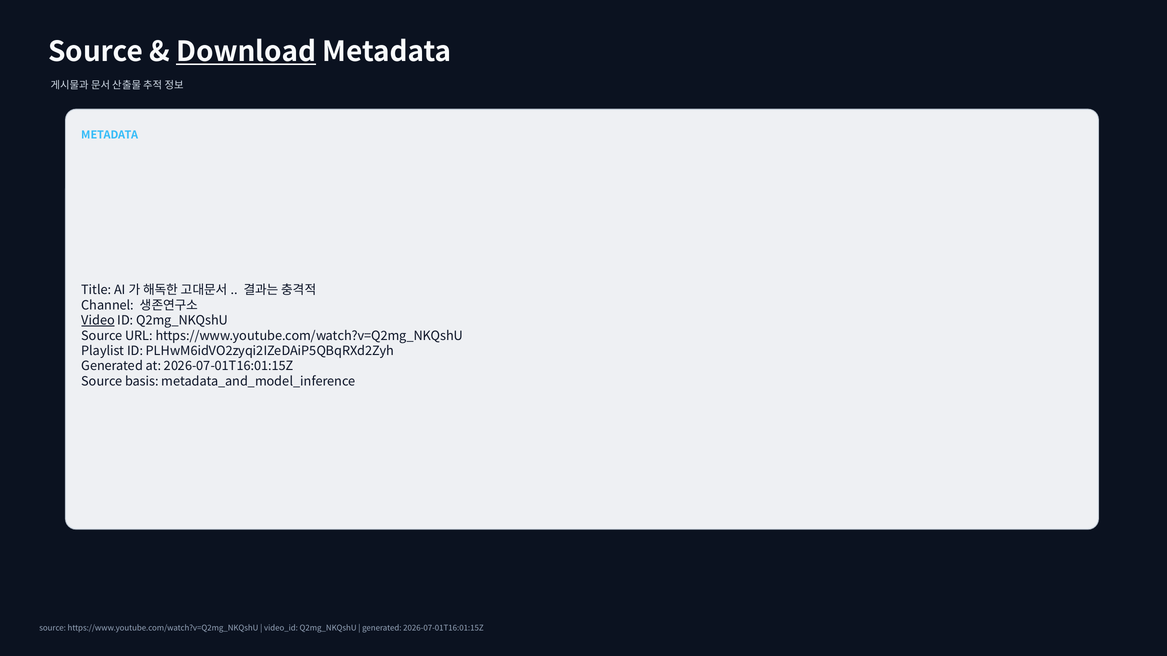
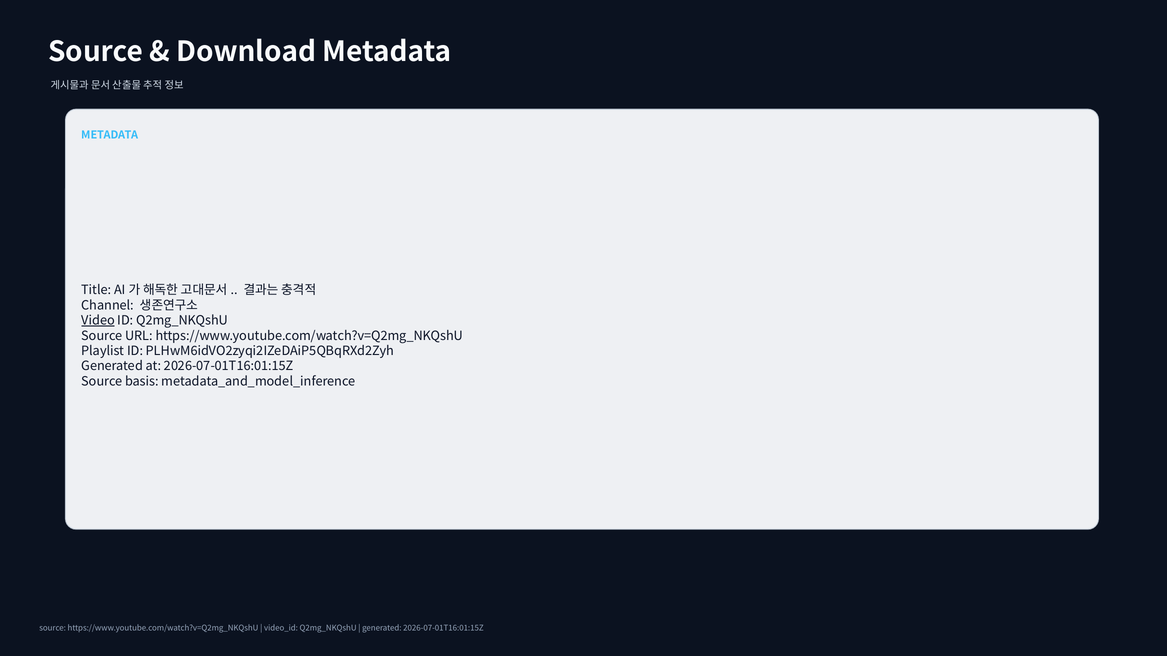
Download underline: present -> none
